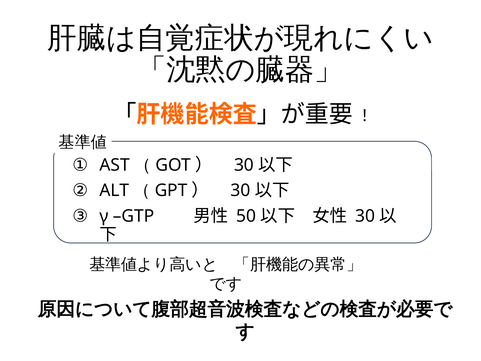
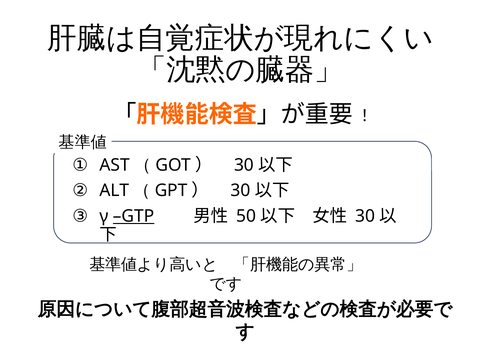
GTP underline: none -> present
